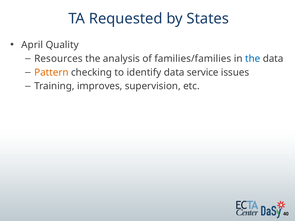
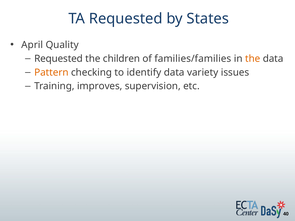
Resources at (58, 59): Resources -> Requested
analysis: analysis -> children
the at (253, 59) colour: blue -> orange
service: service -> variety
